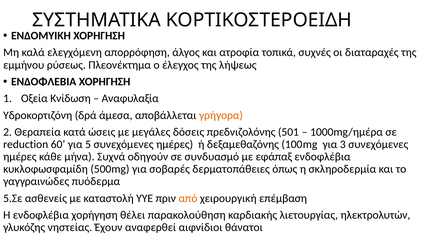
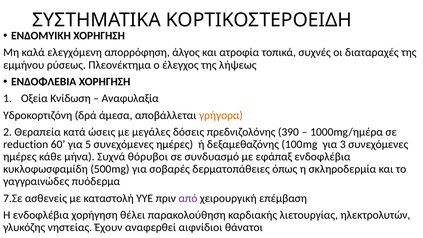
501: 501 -> 390
οδηγούν: οδηγούν -> θόρυβοι
5.Σε: 5.Σε -> 7.Σε
από colour: orange -> purple
